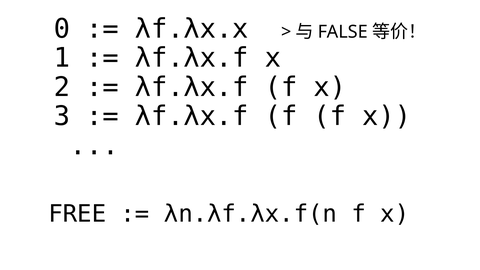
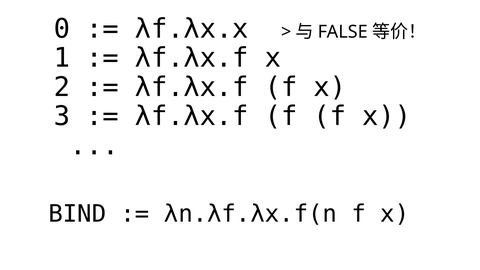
FREE: FREE -> BIND
